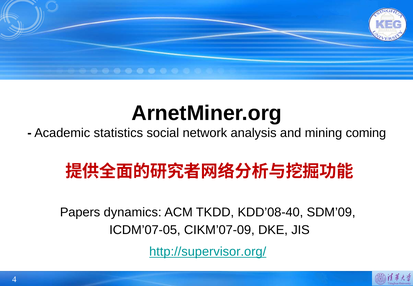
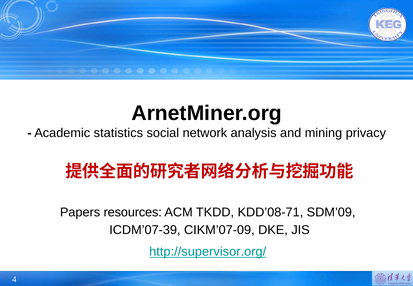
coming: coming -> privacy
dynamics: dynamics -> resources
KDD’08-40: KDD’08-40 -> KDD’08-71
ICDM’07-05: ICDM’07-05 -> ICDM’07-39
